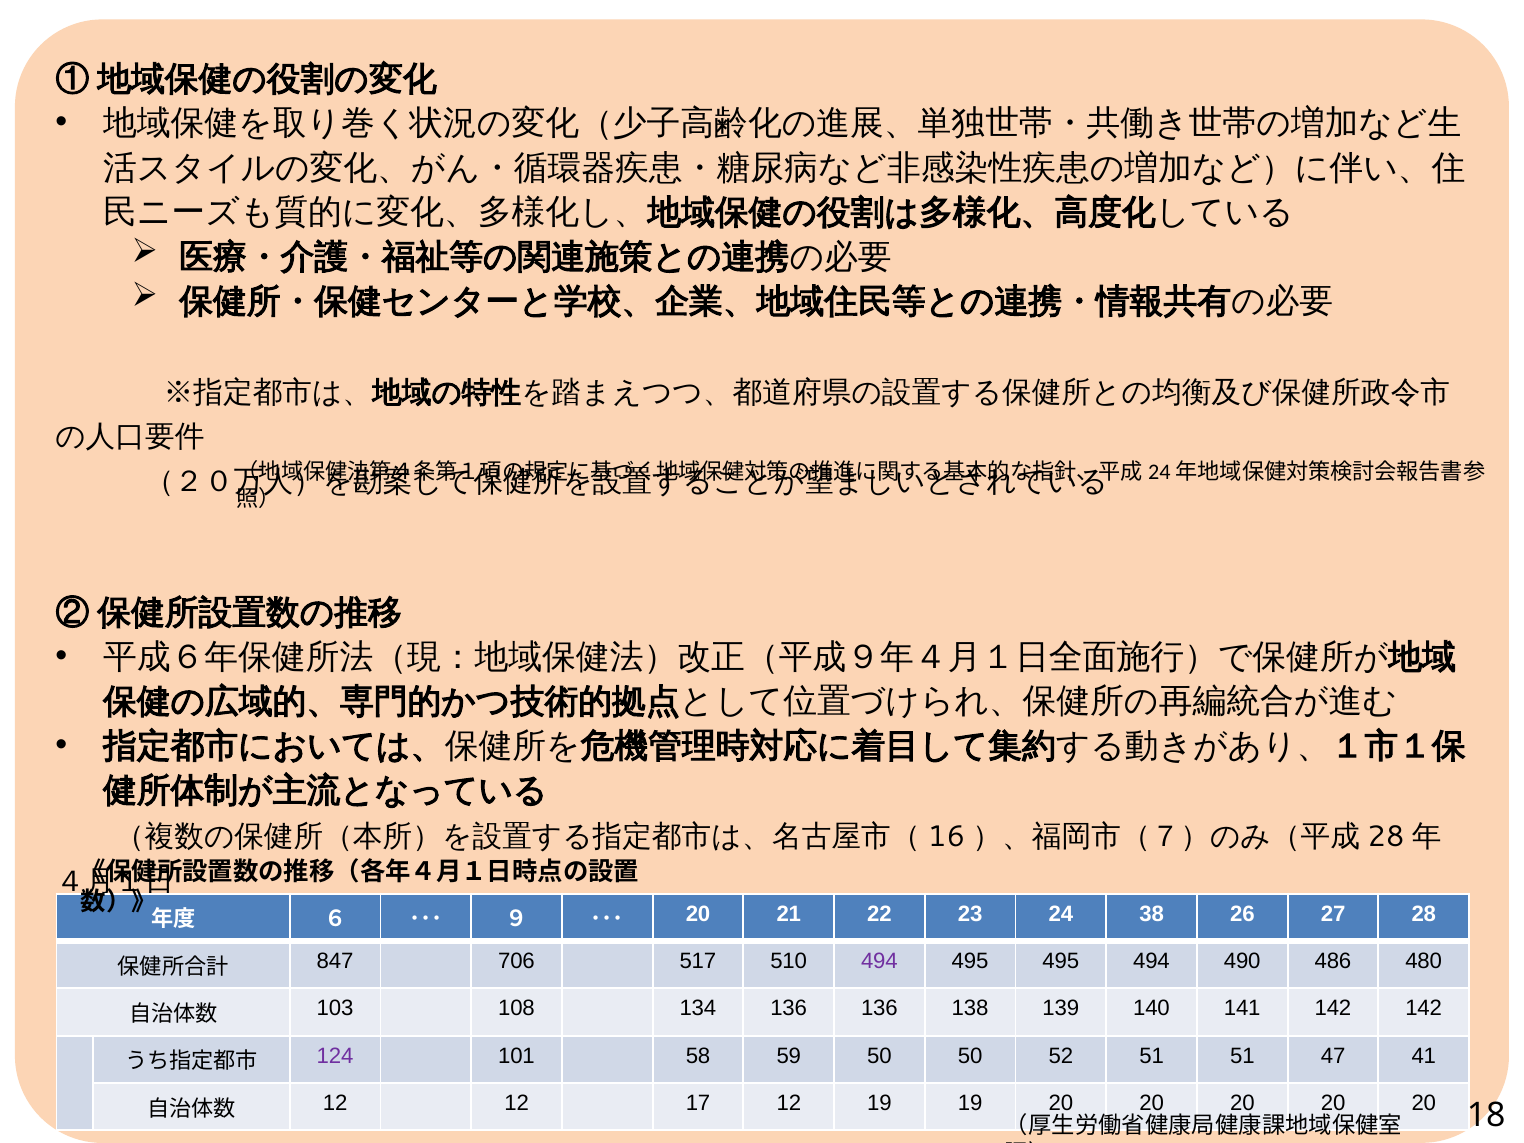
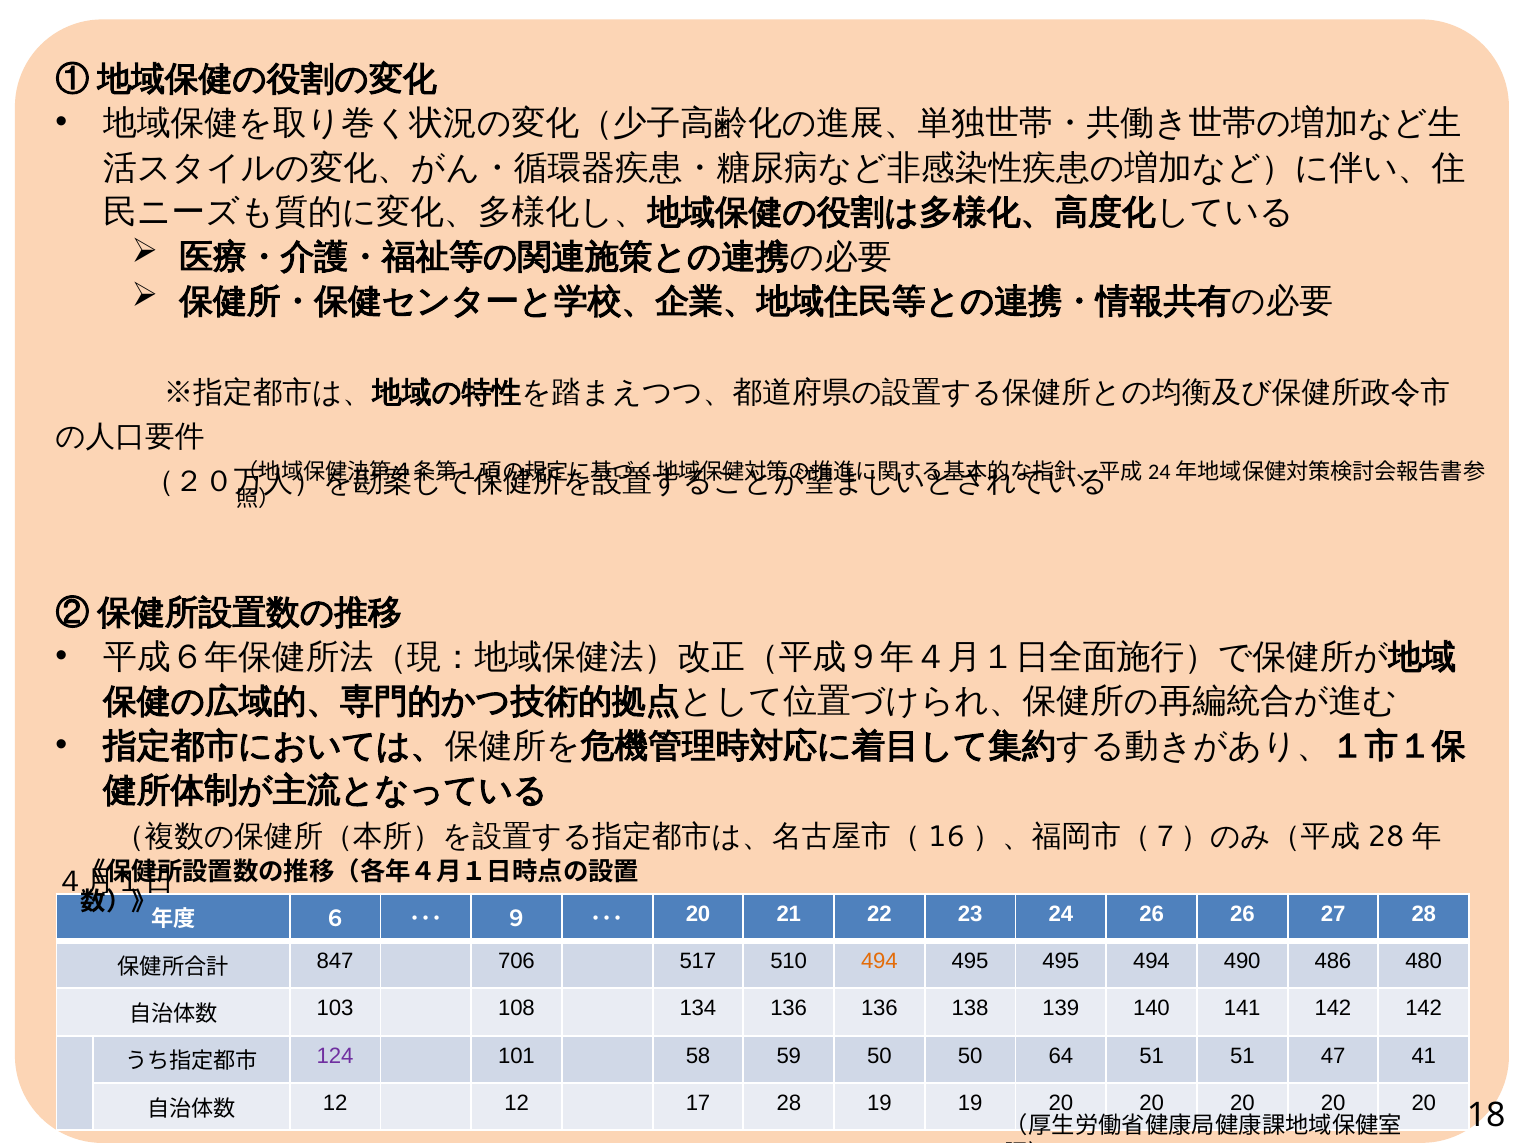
24 38: 38 -> 26
494 at (879, 961) colour: purple -> orange
52: 52 -> 64
17 12: 12 -> 28
